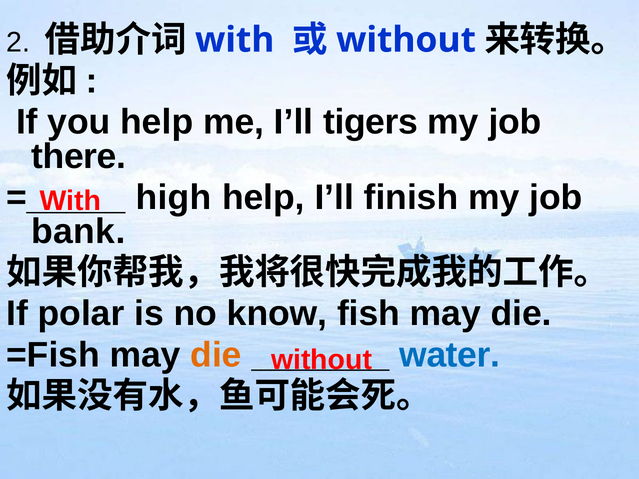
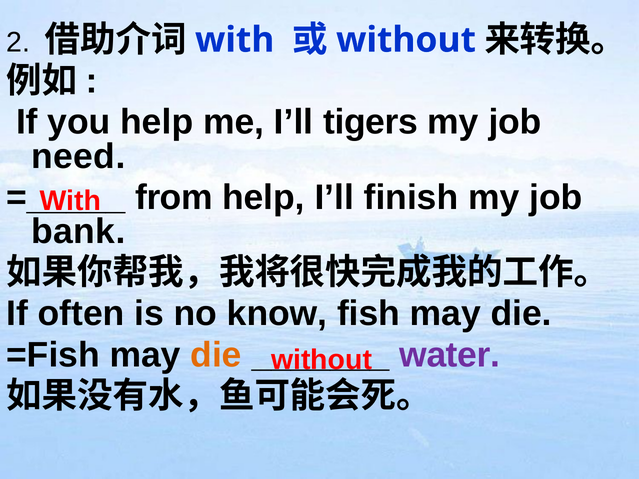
there: there -> need
high: high -> from
polar: polar -> often
water colour: blue -> purple
